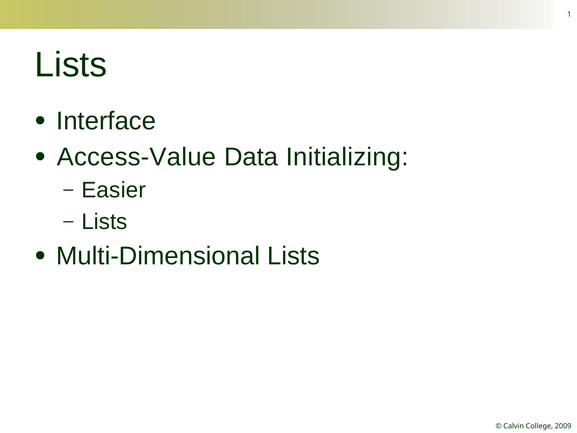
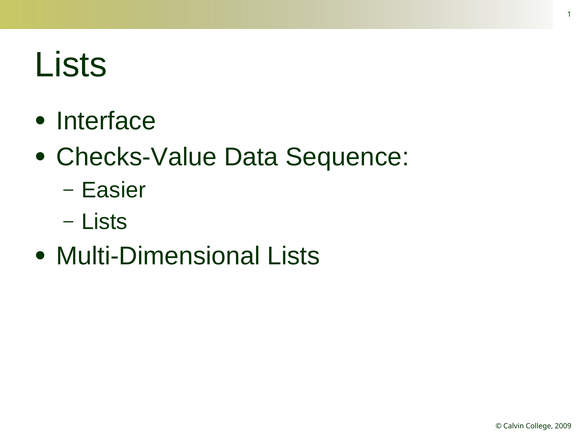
Access-Value: Access-Value -> Checks-Value
Initializing: Initializing -> Sequence
